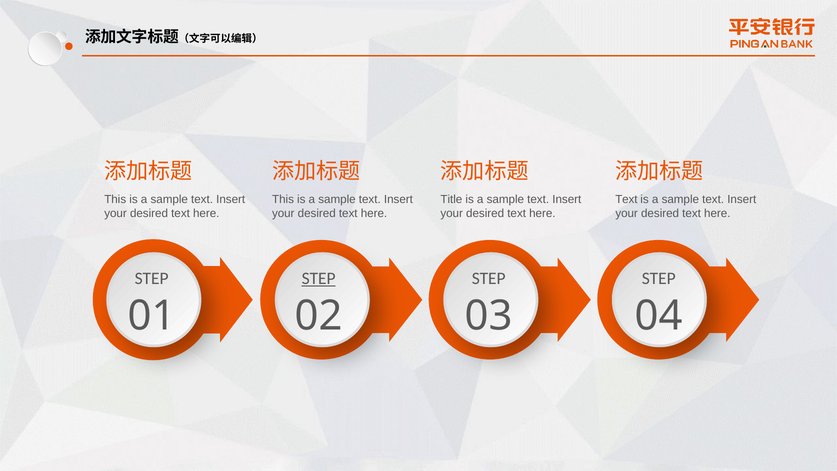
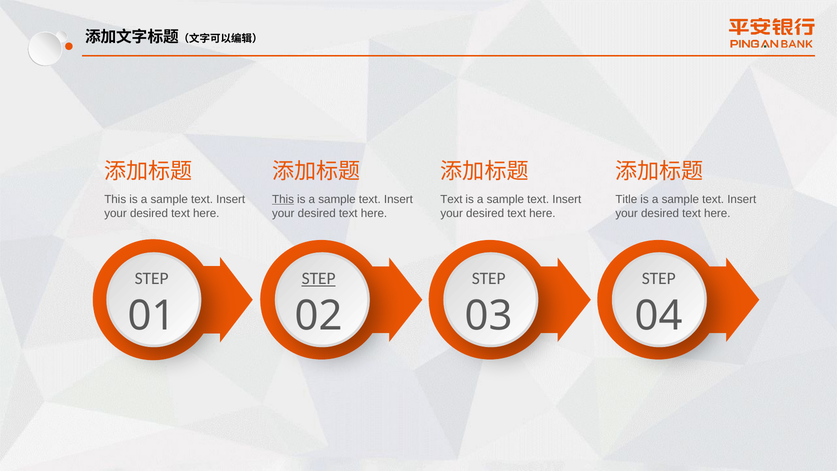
This at (283, 199) underline: none -> present
Title at (451, 199): Title -> Text
Text at (626, 199): Text -> Title
